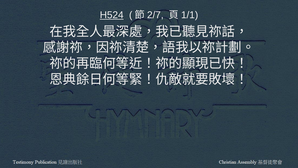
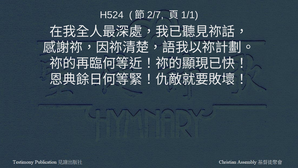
H524 underline: present -> none
